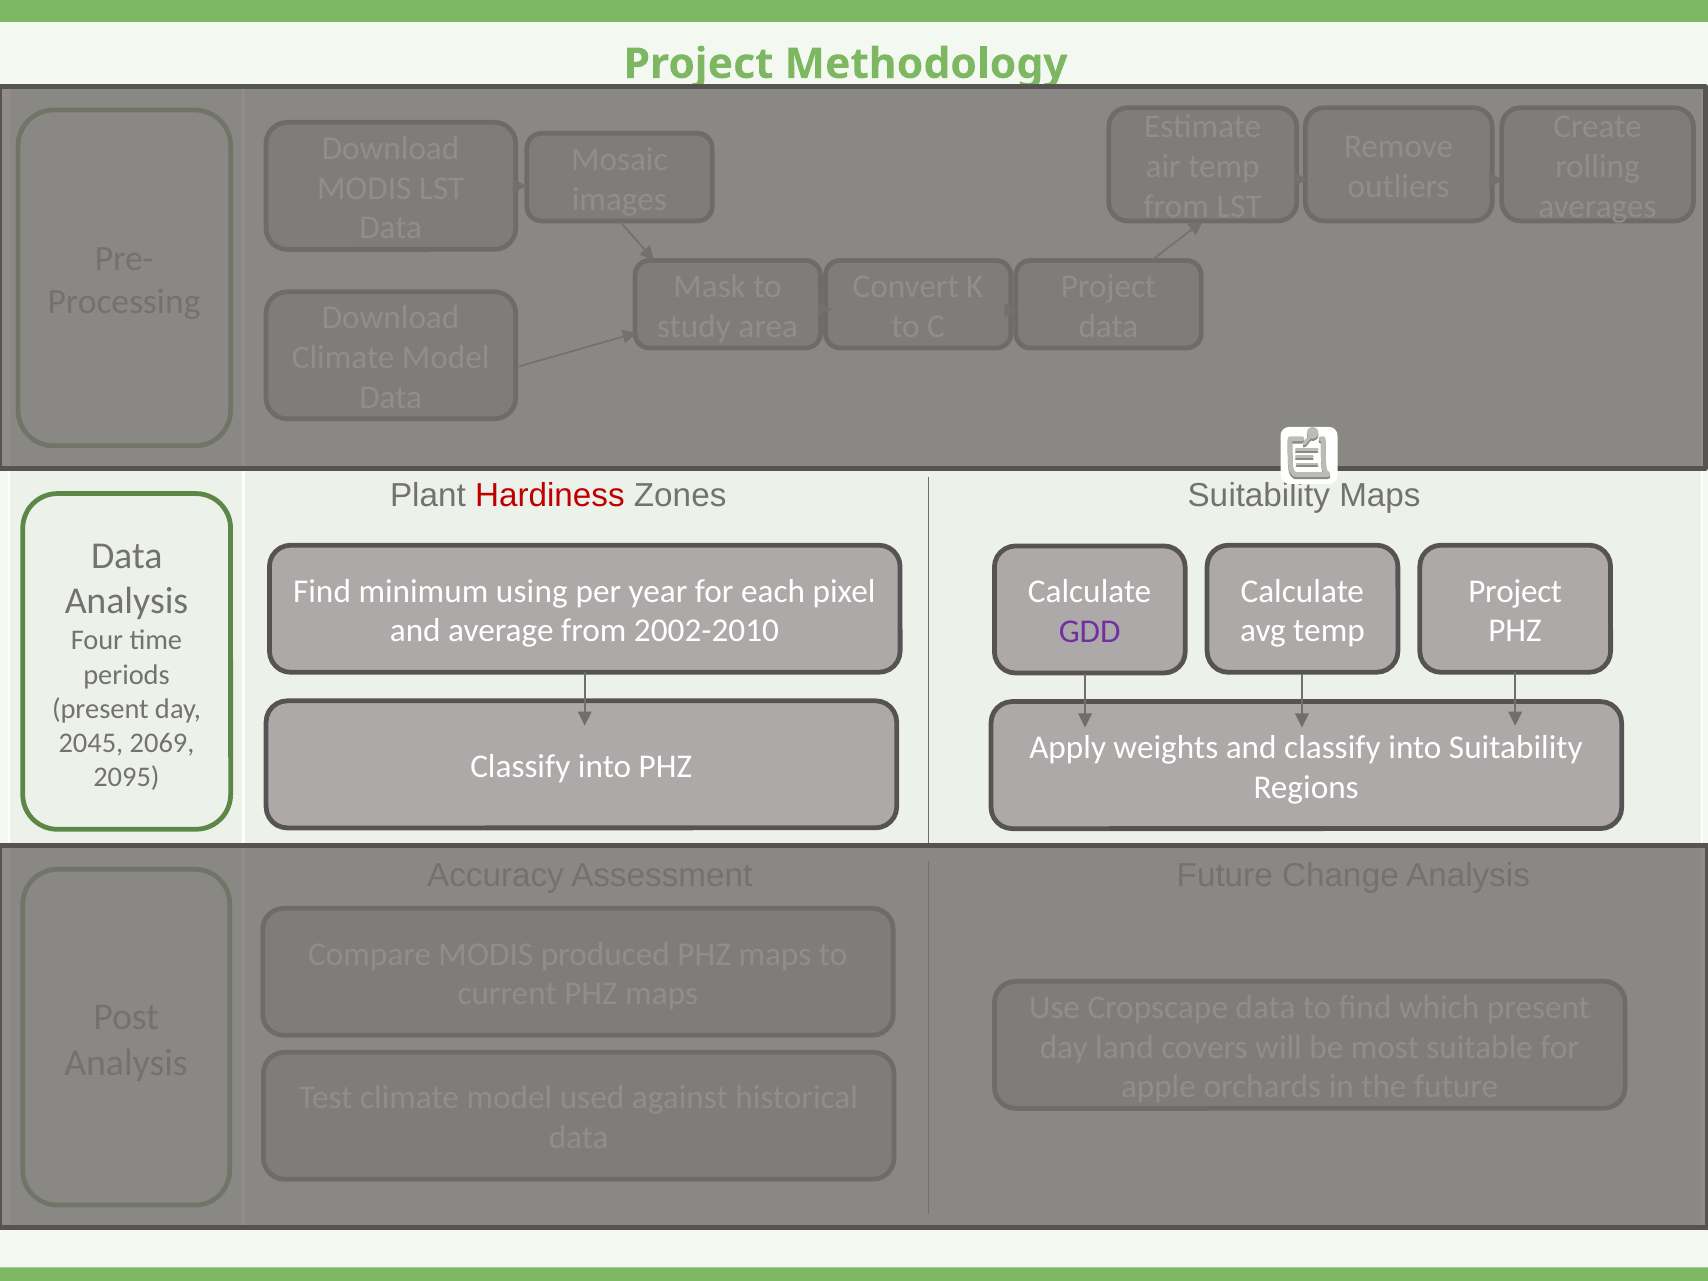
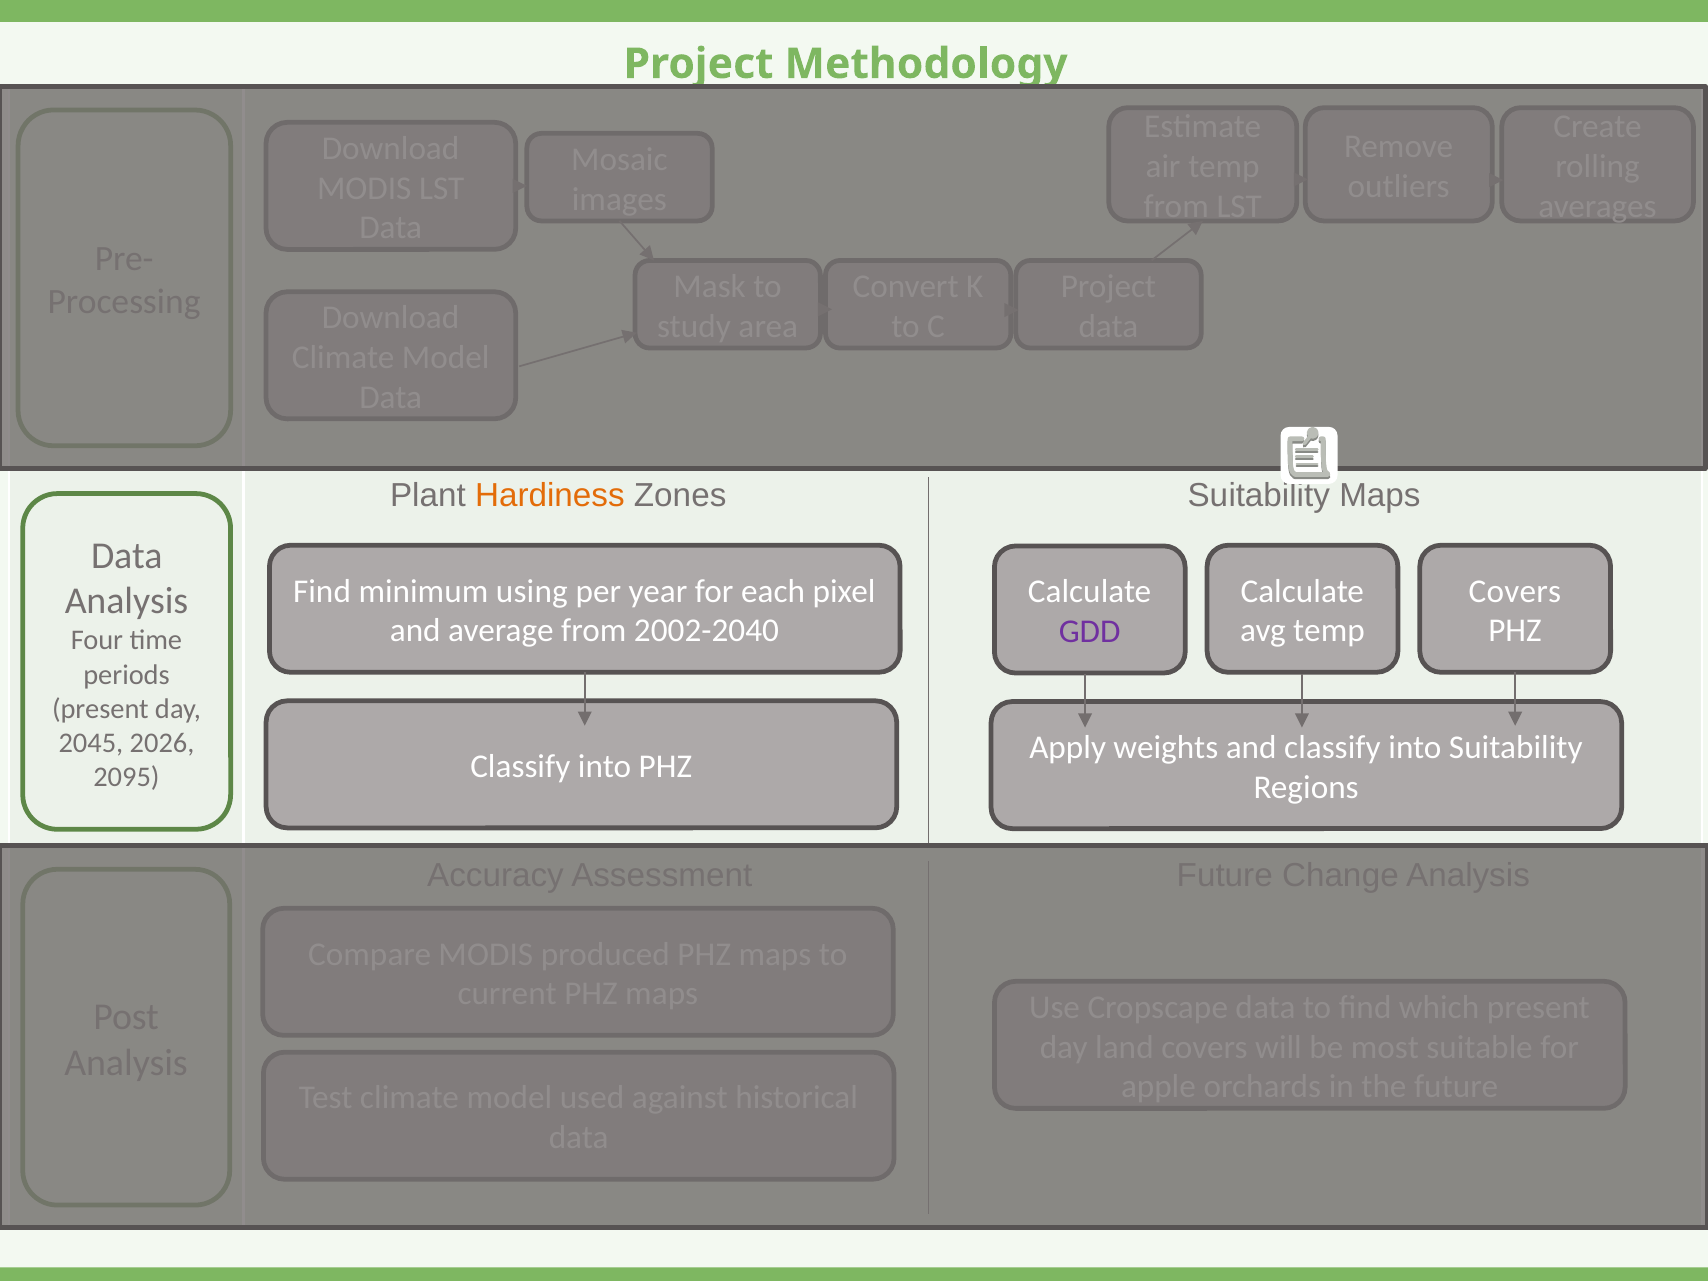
Hardiness colour: red -> orange
Project at (1515, 591): Project -> Covers
2002-2010: 2002-2010 -> 2002-2040
2069: 2069 -> 2026
